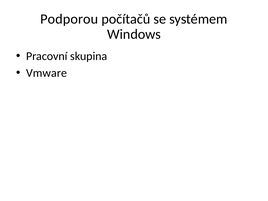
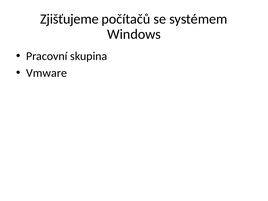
Podporou: Podporou -> Zjišťujeme
